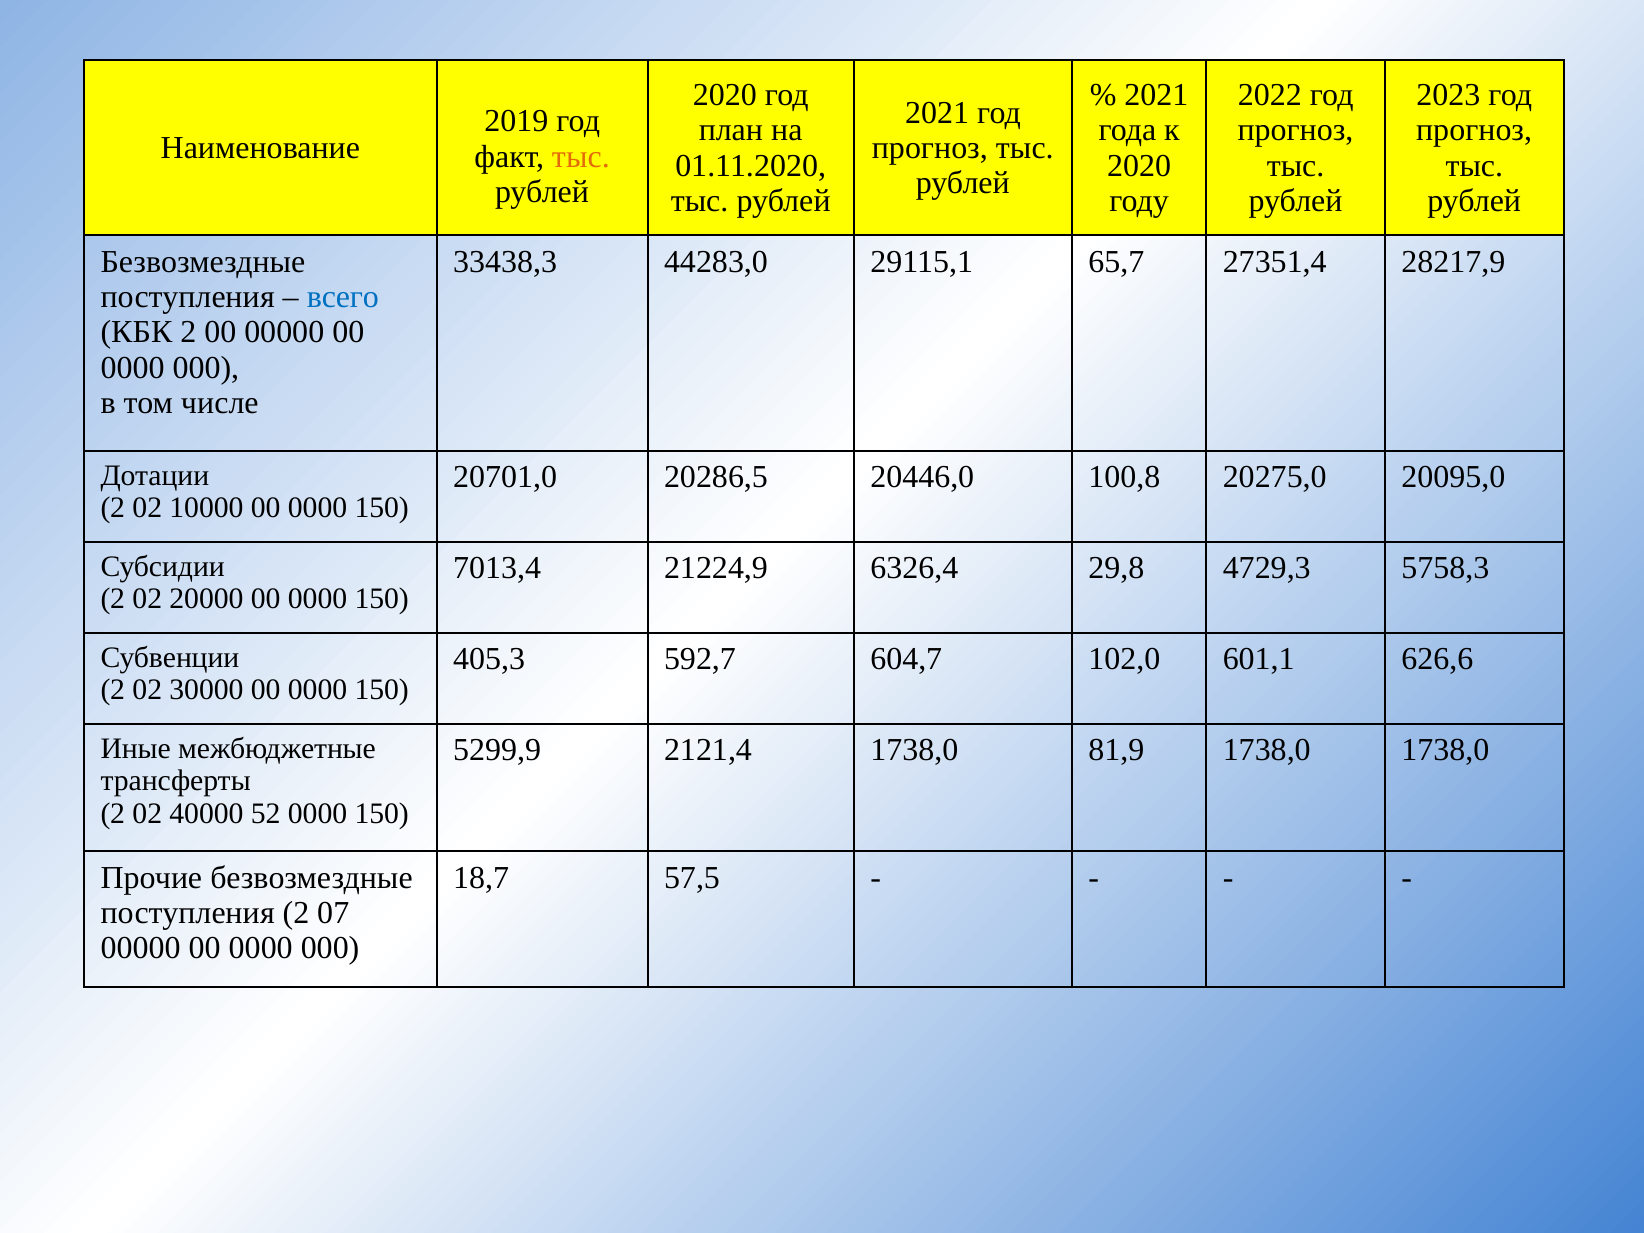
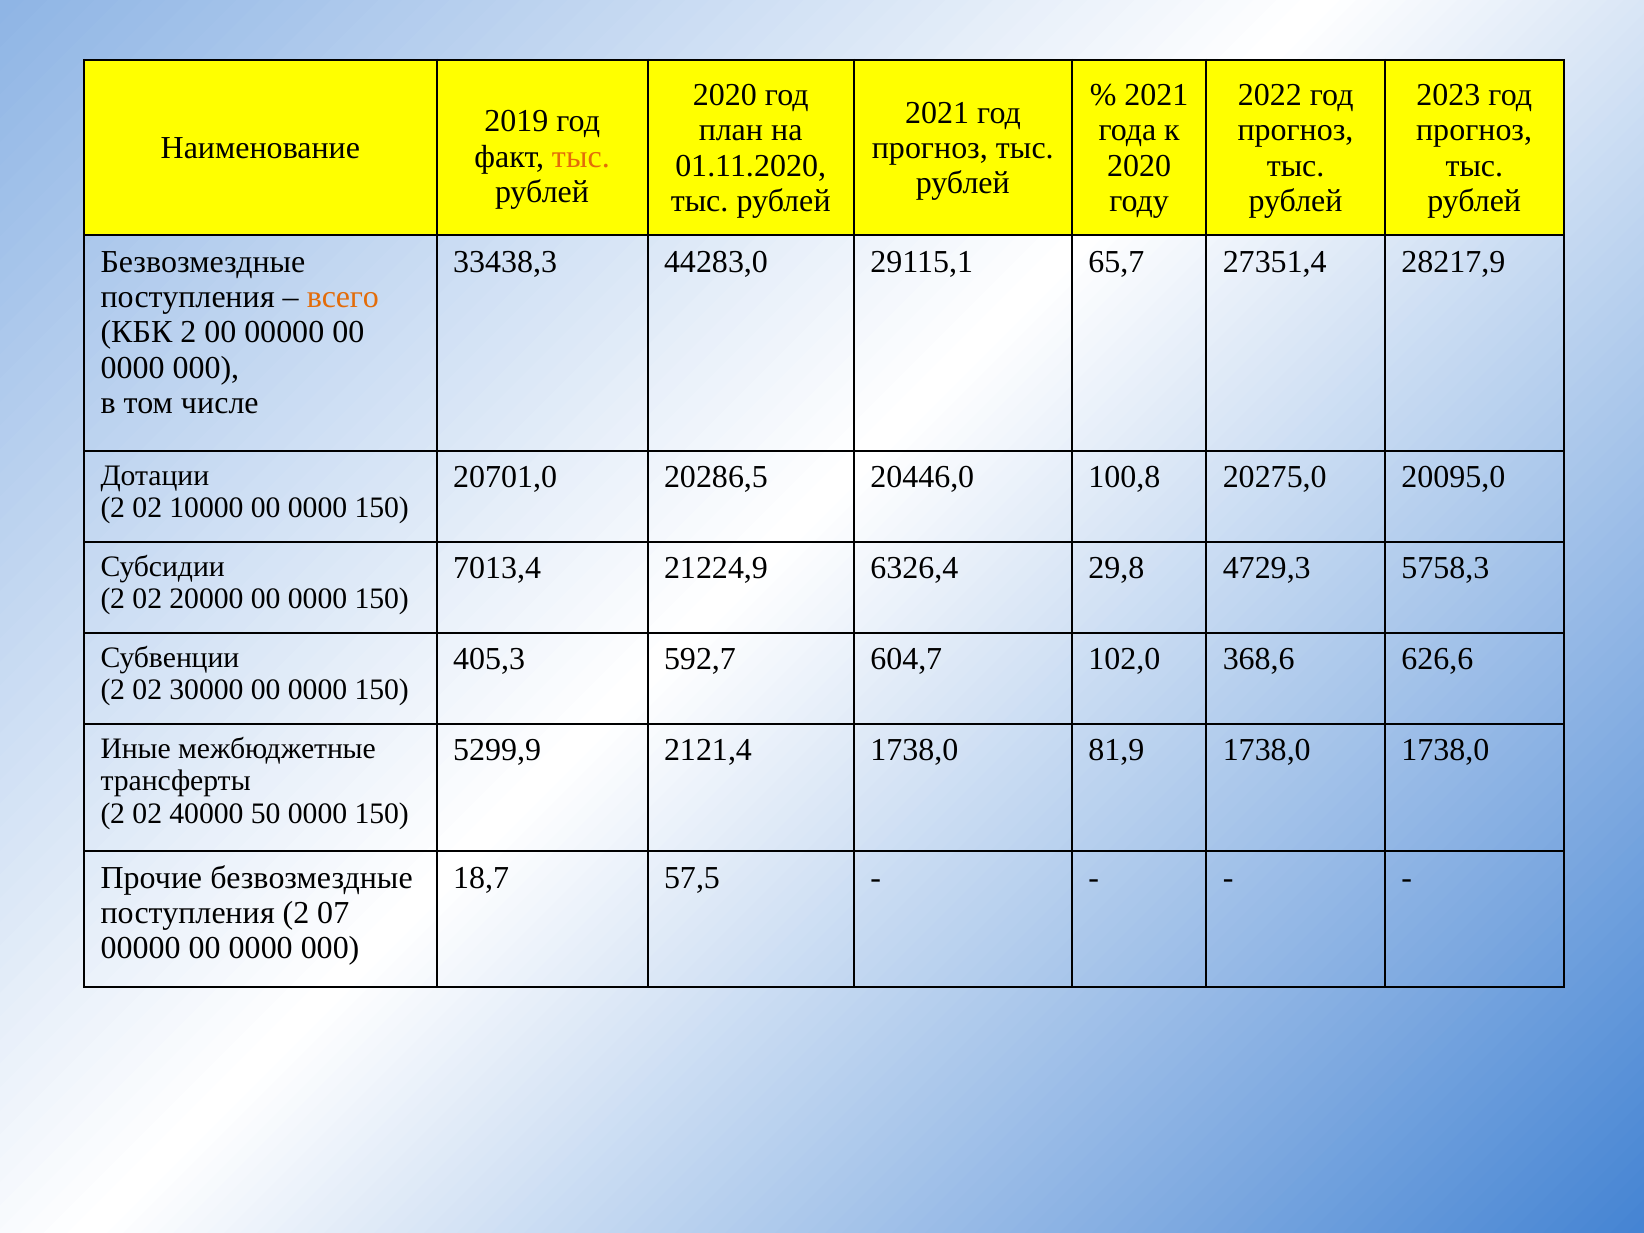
всего colour: blue -> orange
601,1: 601,1 -> 368,6
52: 52 -> 50
